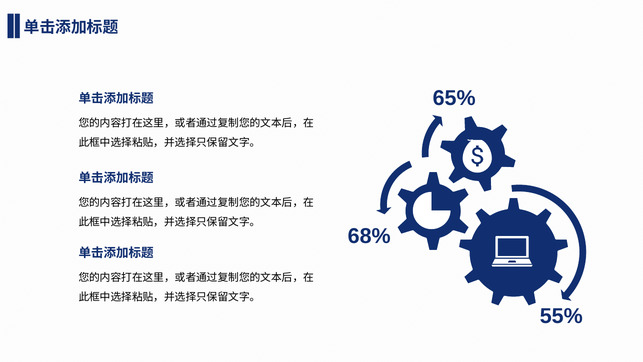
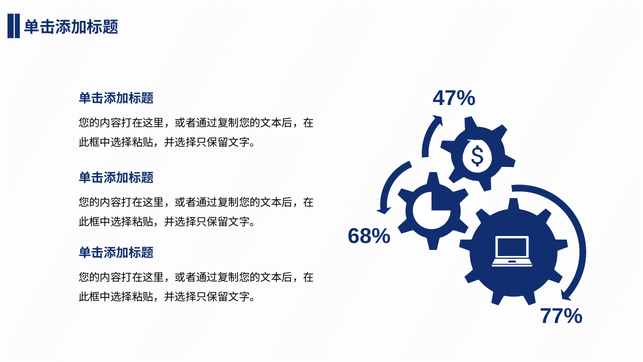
65%: 65% -> 47%
55%: 55% -> 77%
